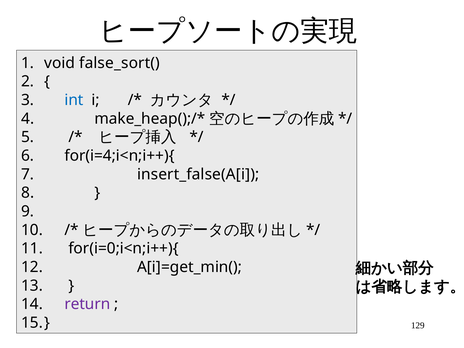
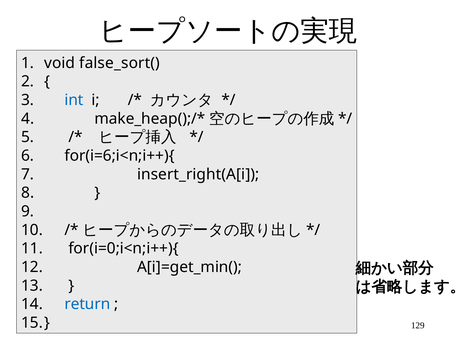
for(i=4;i<n;i++){: for(i=4;i<n;i++){ -> for(i=6;i<n;i++){
insert_false(A[i: insert_false(A[i -> insert_right(A[i
return colour: purple -> blue
